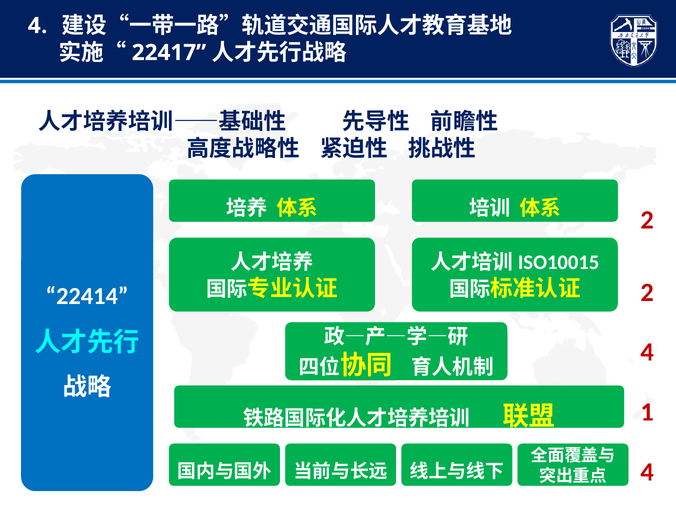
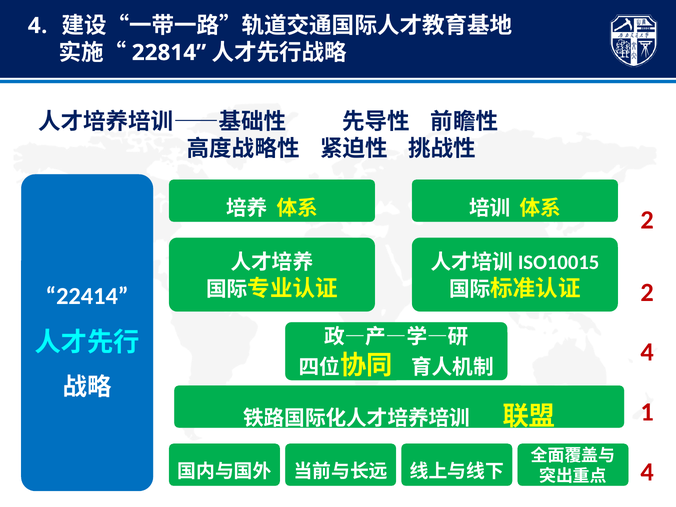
22417: 22417 -> 22814
